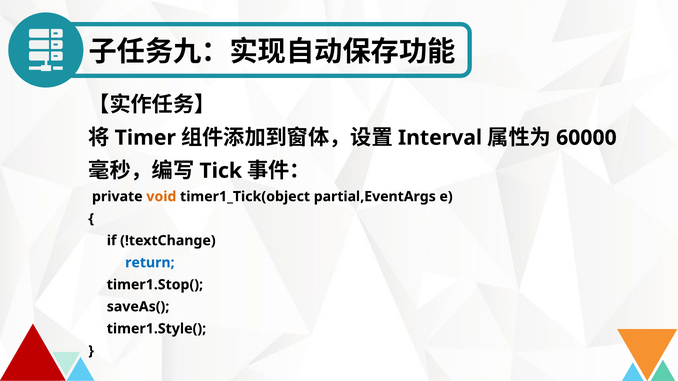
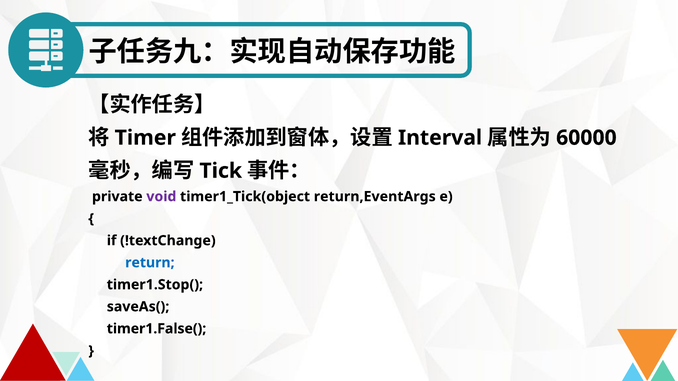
void colour: orange -> purple
partial,EventArgs: partial,EventArgs -> return,EventArgs
timer1.Style(: timer1.Style( -> timer1.False(
